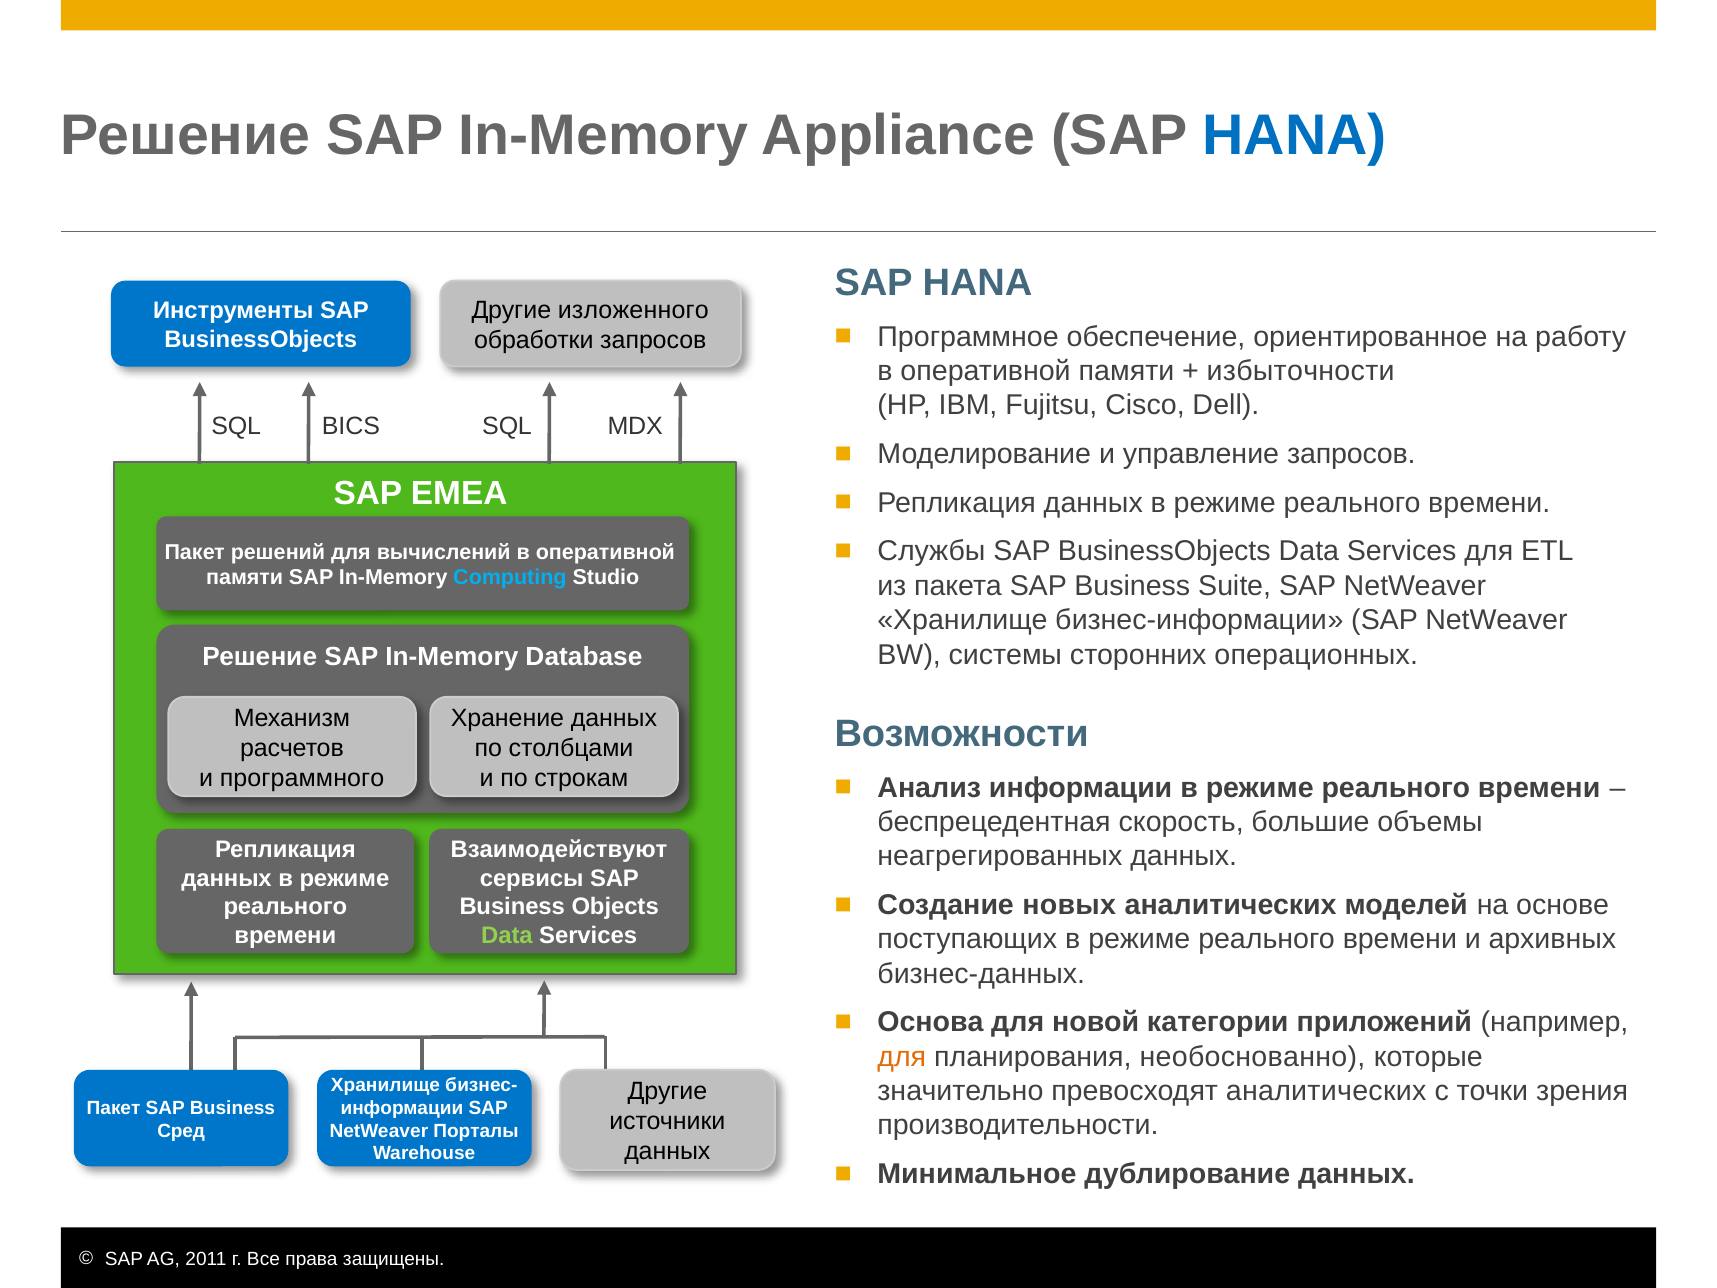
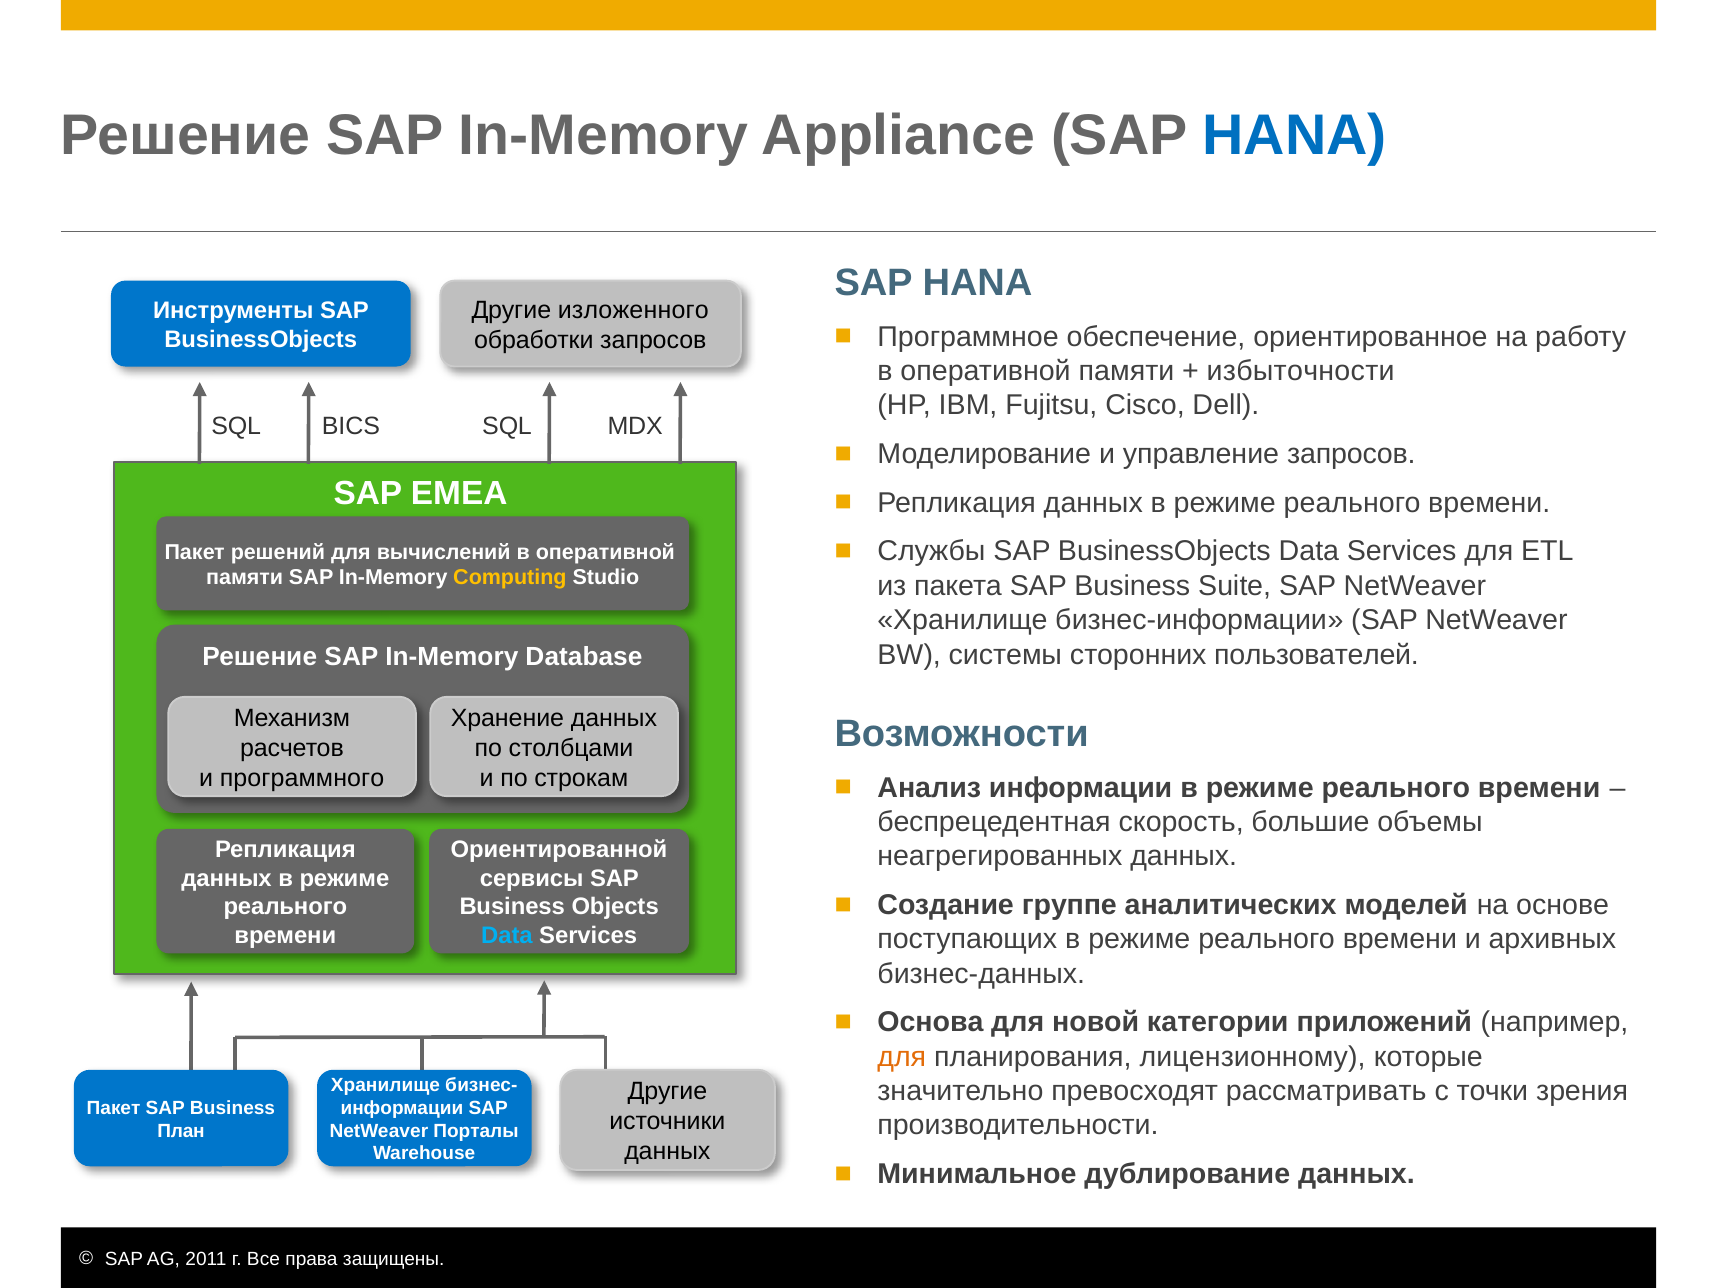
Computing colour: light blue -> yellow
операционных: операционных -> пользователей
Взаимодействуют: Взаимодействуют -> Ориентированной
новых: новых -> группе
Data at (507, 936) colour: light green -> light blue
необоснованно: необоснованно -> лицензионному
превосходят аналитических: аналитических -> рассматривать
Сред: Сред -> План
